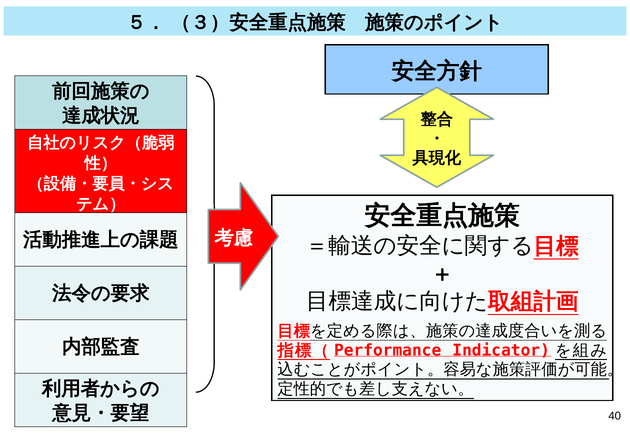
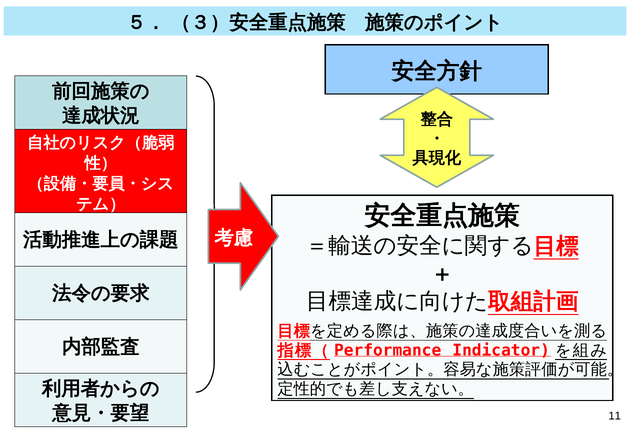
40: 40 -> 11
